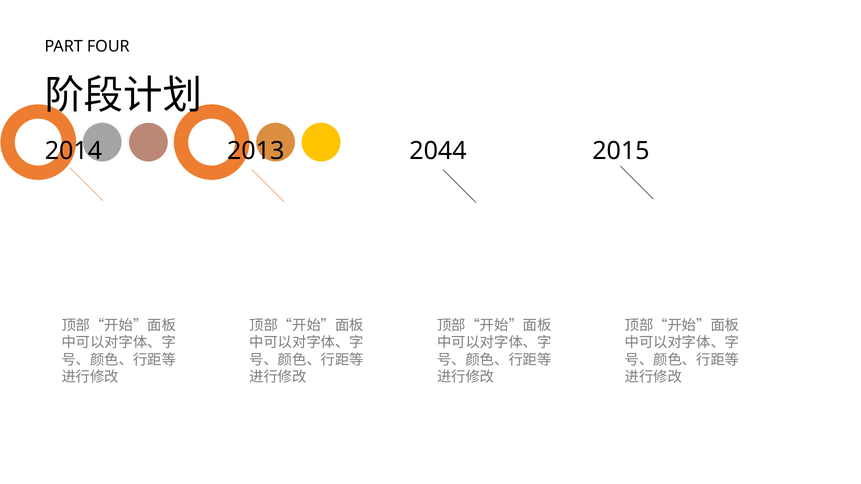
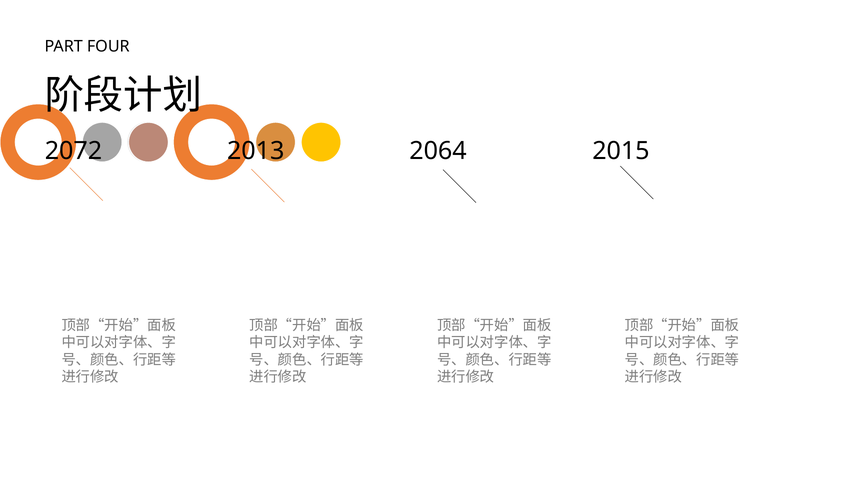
2014: 2014 -> 2072
2044: 2044 -> 2064
